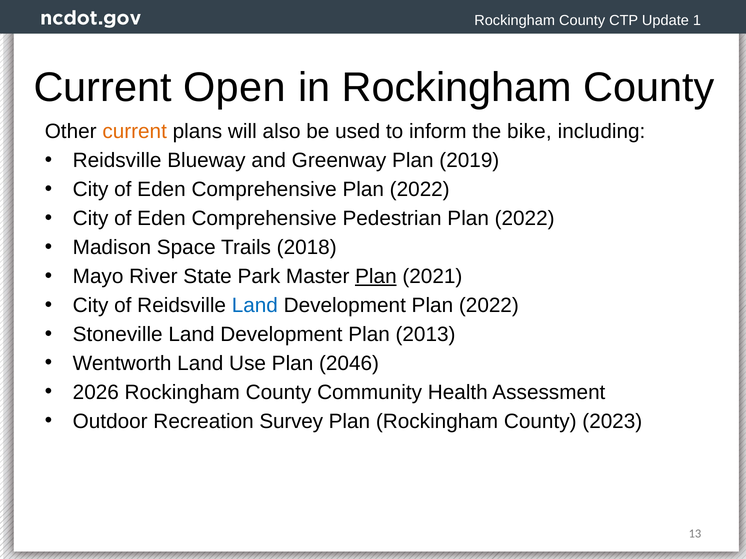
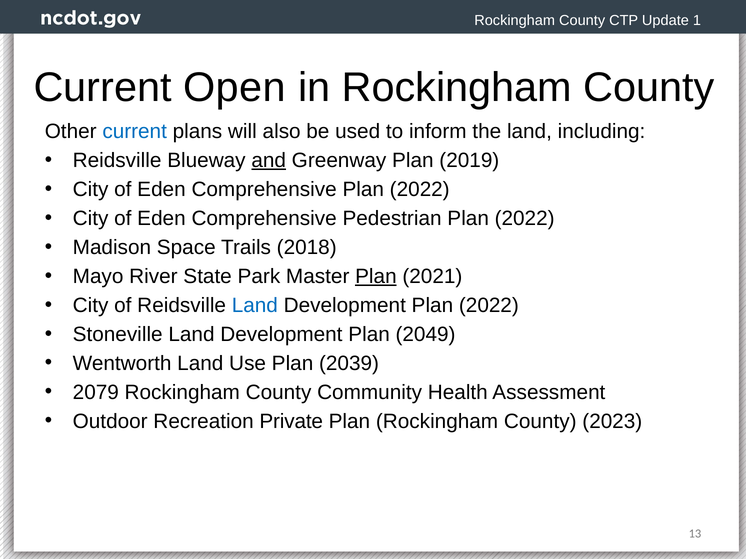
current at (135, 132) colour: orange -> blue
the bike: bike -> land
and underline: none -> present
2013: 2013 -> 2049
2046: 2046 -> 2039
2026: 2026 -> 2079
Survey: Survey -> Private
